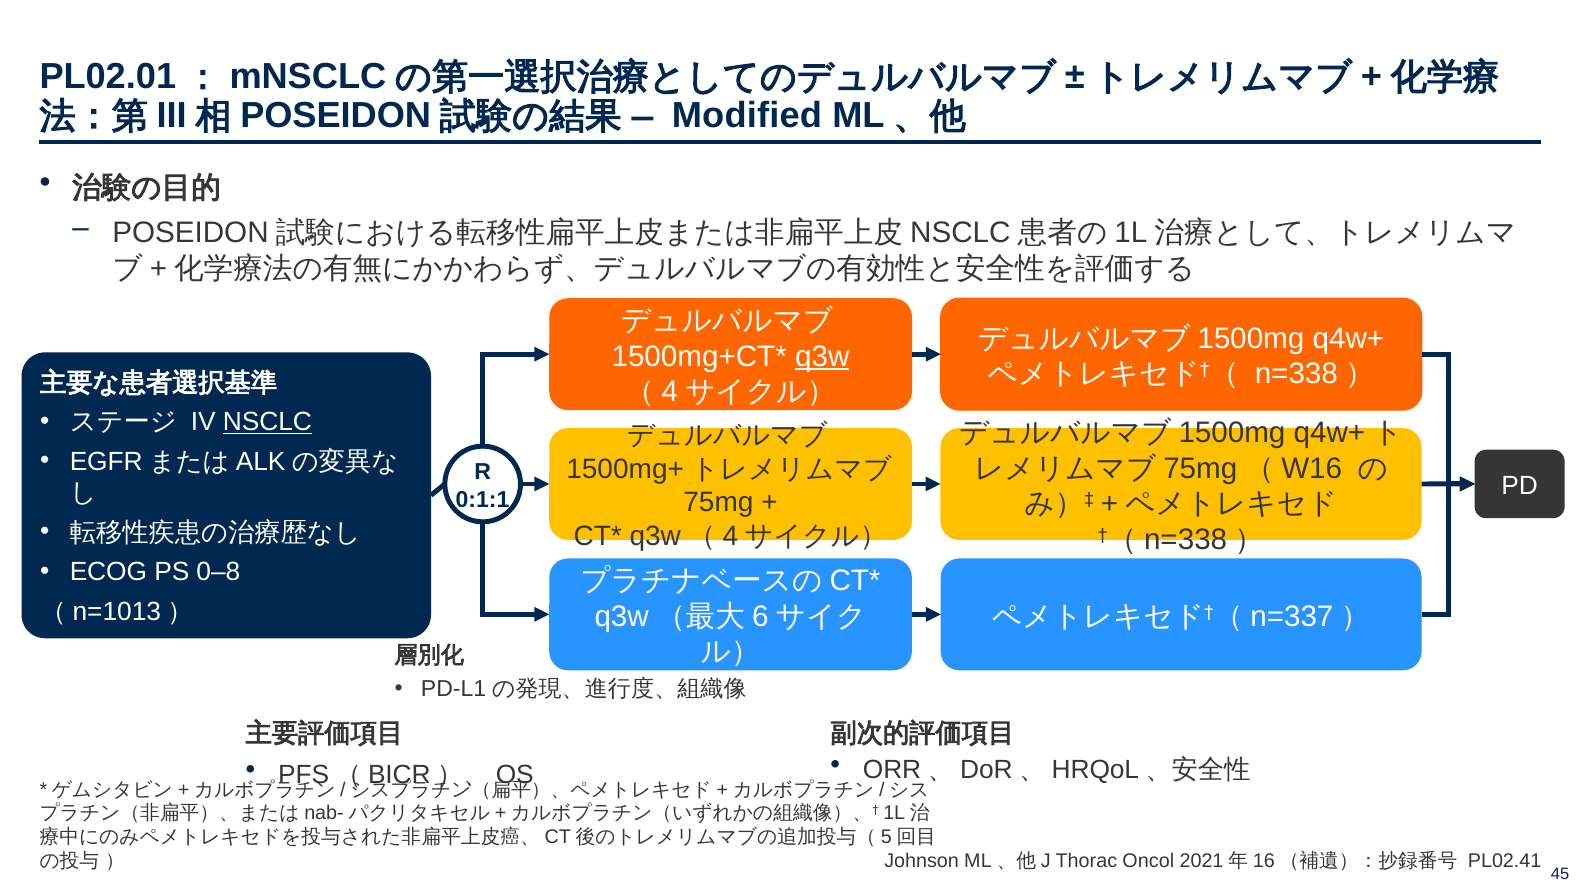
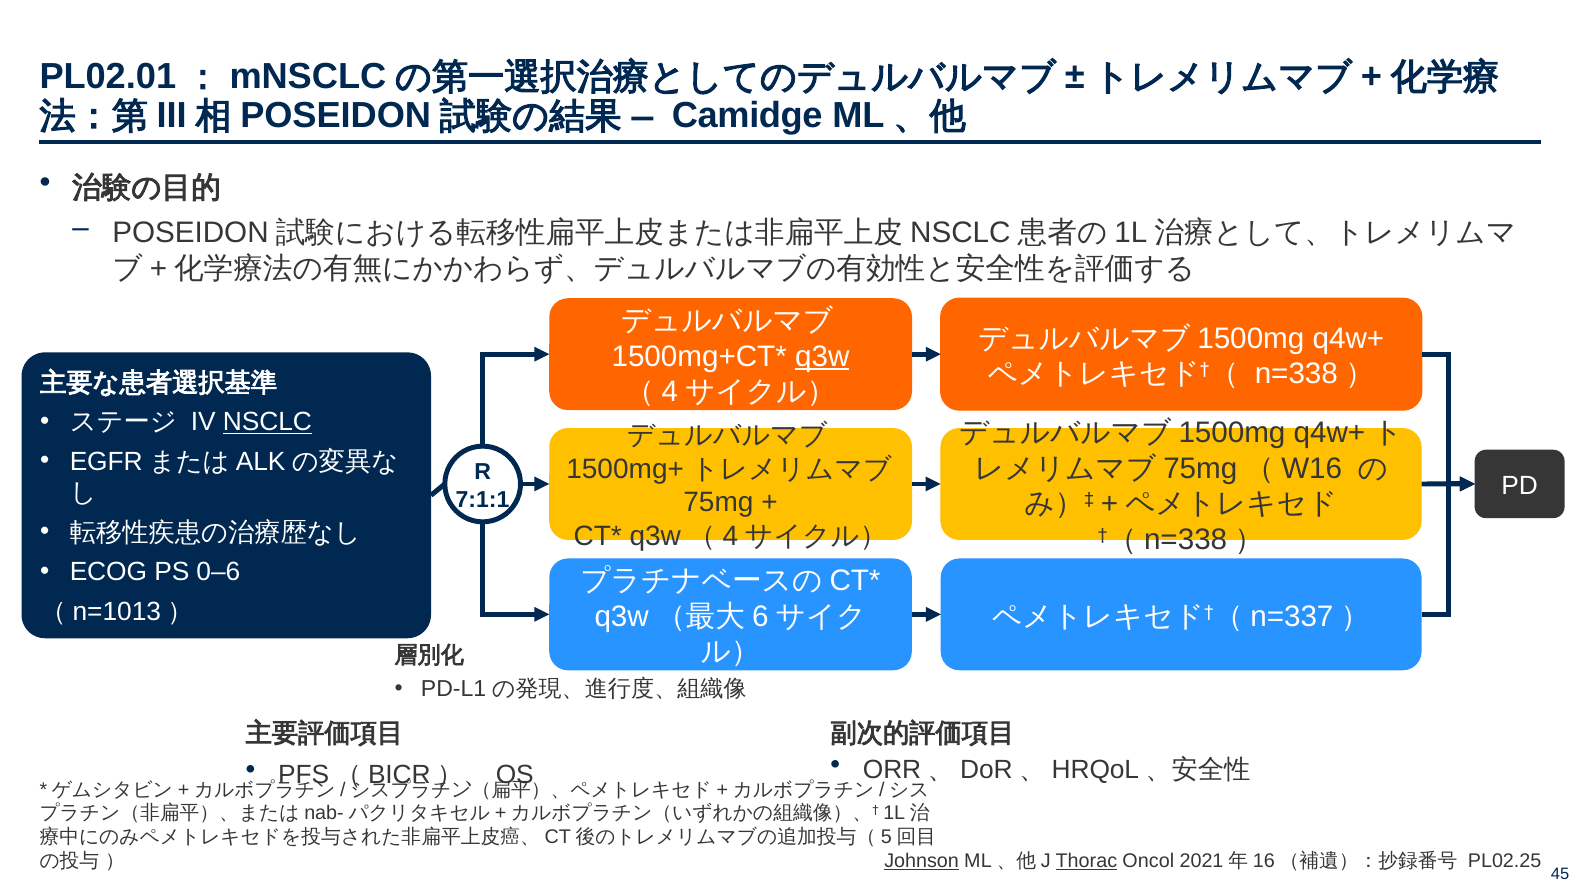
Modified: Modified -> Camidge
0:1:1: 0:1:1 -> 7:1:1
0–8: 0–8 -> 0–6
Johnson underline: none -> present
Thorac underline: none -> present
PL02.41: PL02.41 -> PL02.25
